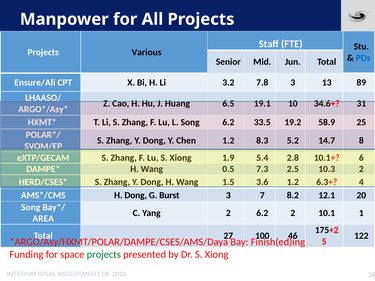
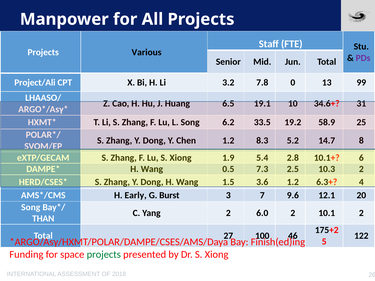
PDs colour: blue -> purple
Ensure/Ali: Ensure/Ali -> Project/Ali
7.8 3: 3 -> 0
89: 89 -> 99
H Dong: Dong -> Early
8.2: 8.2 -> 9.6
2 6.2: 6.2 -> 6.0
10.1 1: 1 -> 2
AREA: AREA -> THAN
